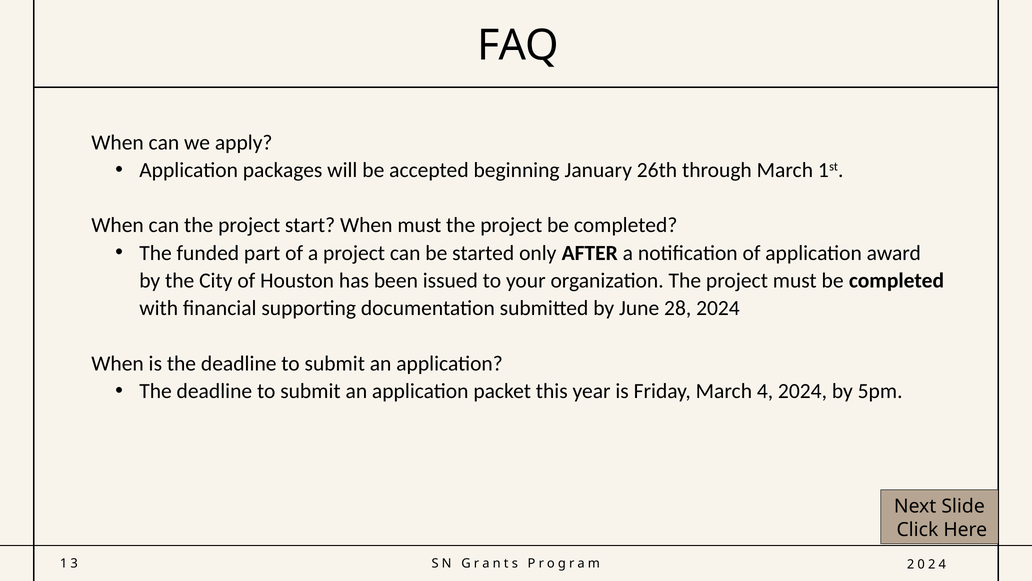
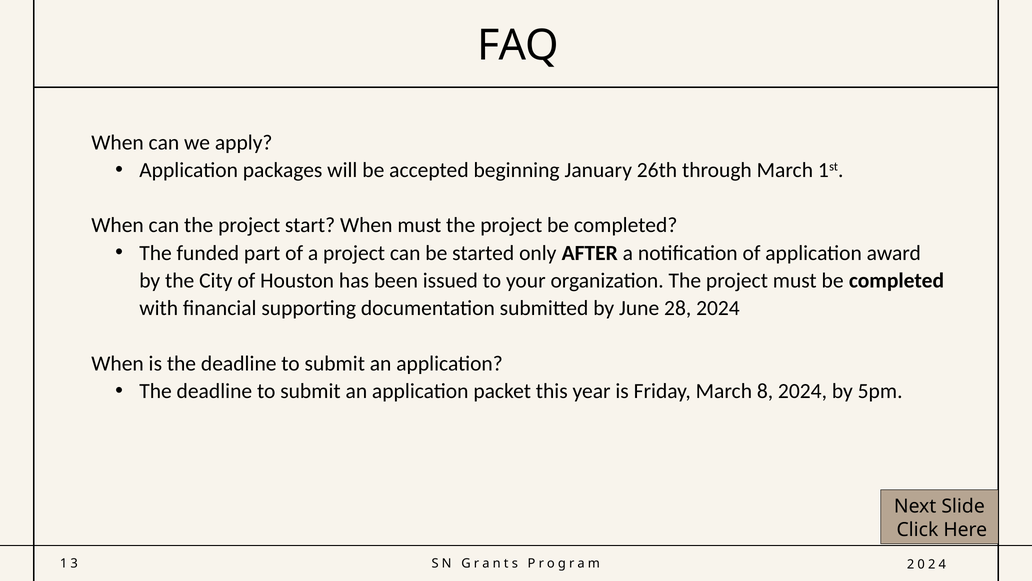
4: 4 -> 8
